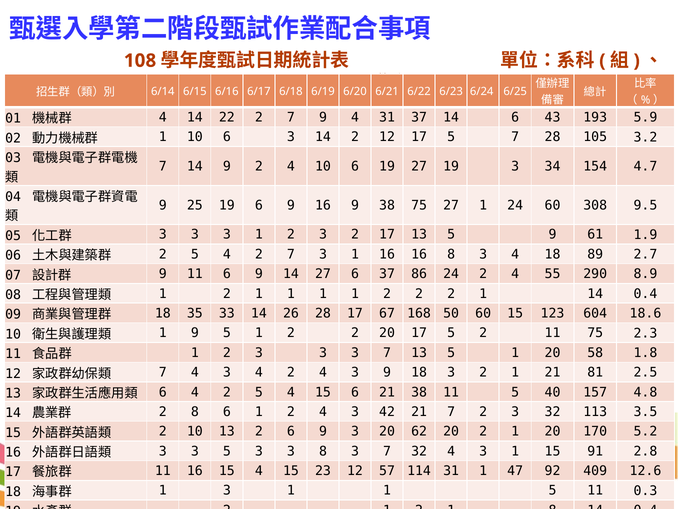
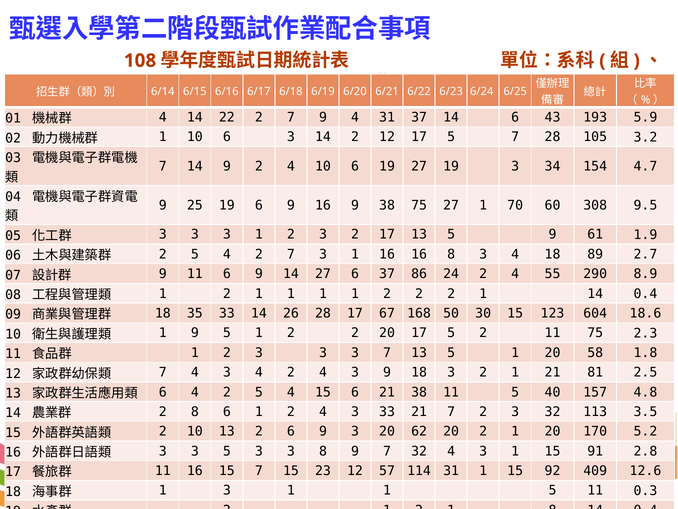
1 24: 24 -> 70
50 60: 60 -> 30
3 42: 42 -> 33
3 8 3: 3 -> 9
15 4: 4 -> 7
31 1 47: 47 -> 15
